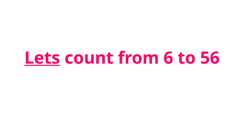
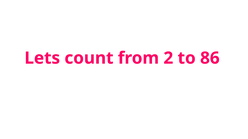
Lets underline: present -> none
6: 6 -> 2
56: 56 -> 86
